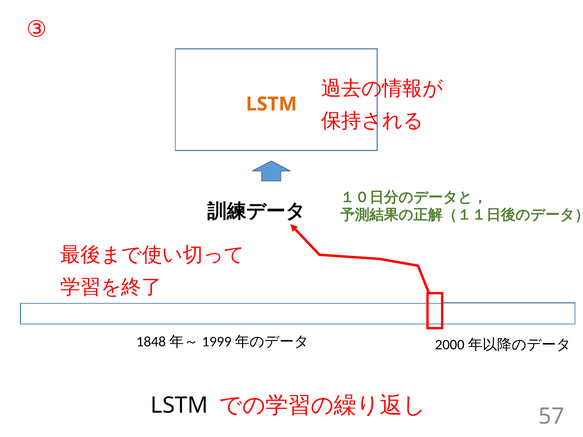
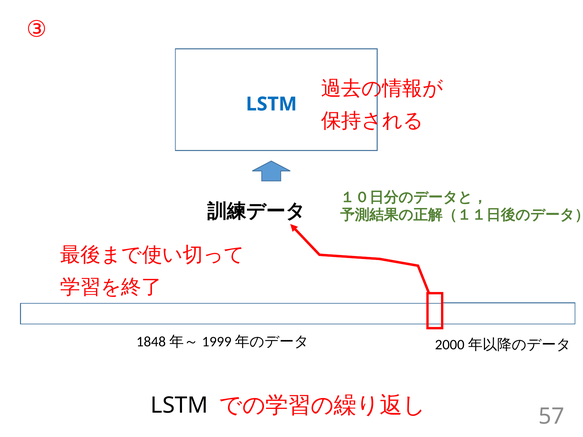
LSTM at (271, 104) colour: orange -> blue
